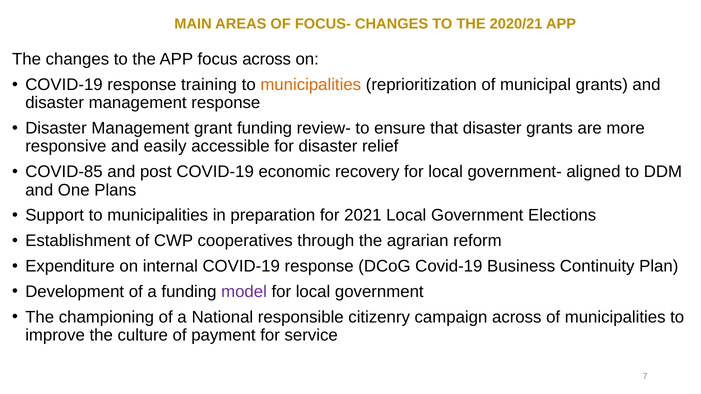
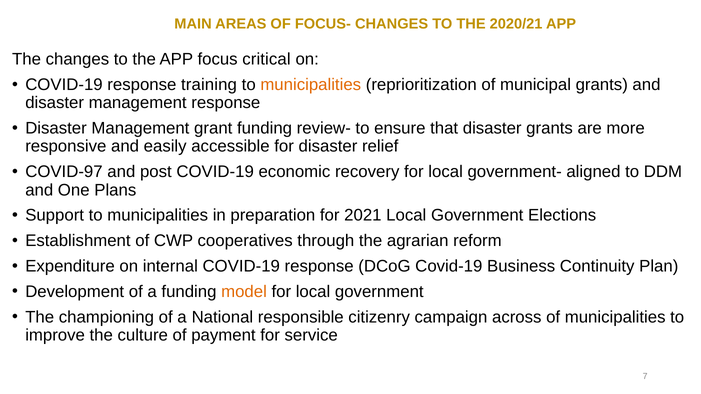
focus across: across -> critical
COVID-85: COVID-85 -> COVID-97
model colour: purple -> orange
